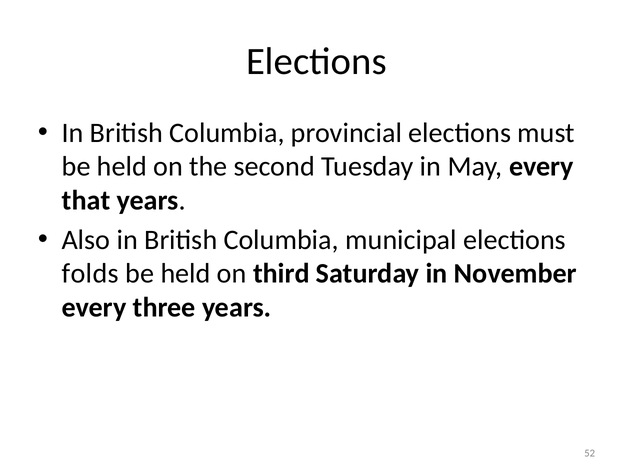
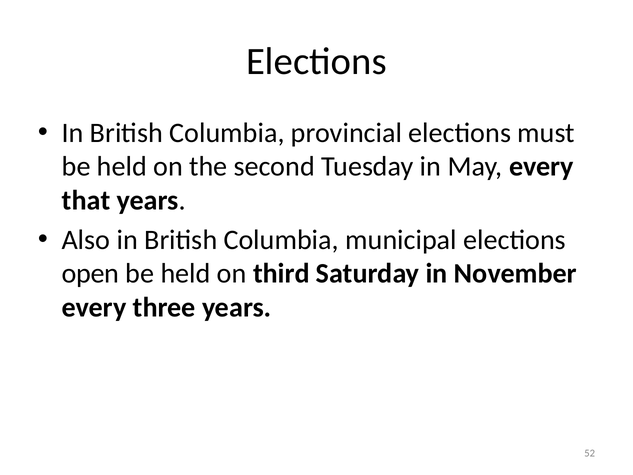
folds: folds -> open
